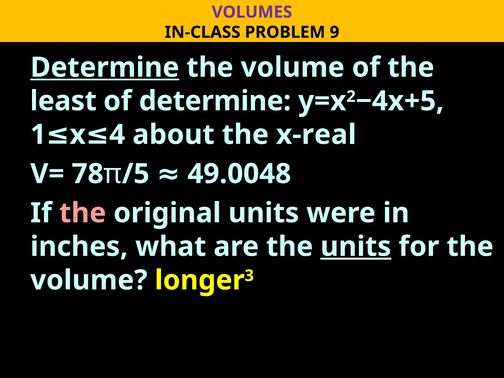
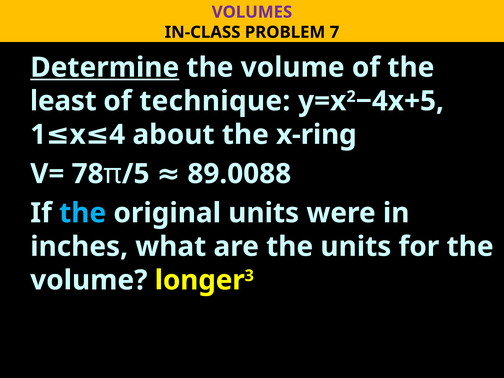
9: 9 -> 7
of determine: determine -> technique
x-real: x-real -> x-ring
49.0048: 49.0048 -> 89.0088
the at (83, 213) colour: pink -> light blue
units at (356, 247) underline: present -> none
